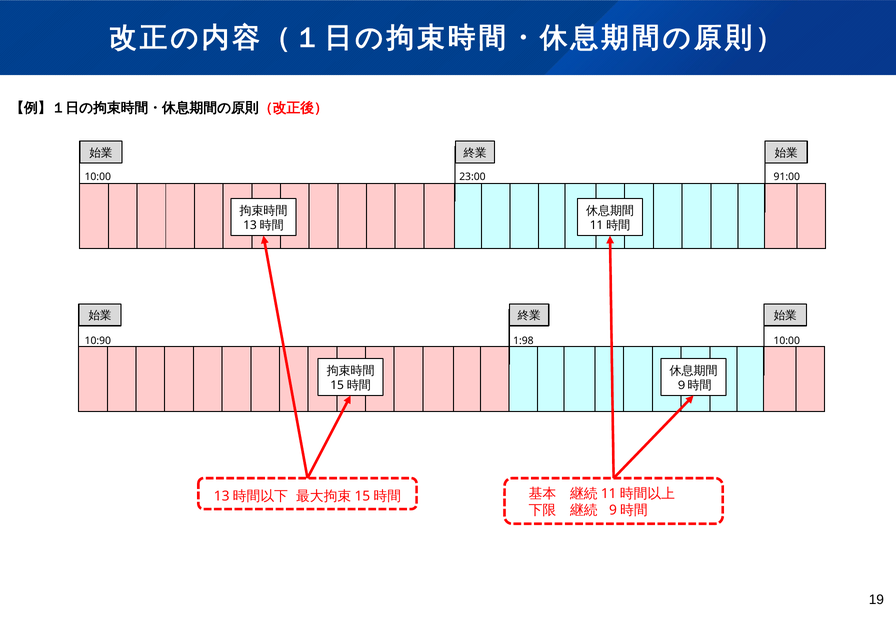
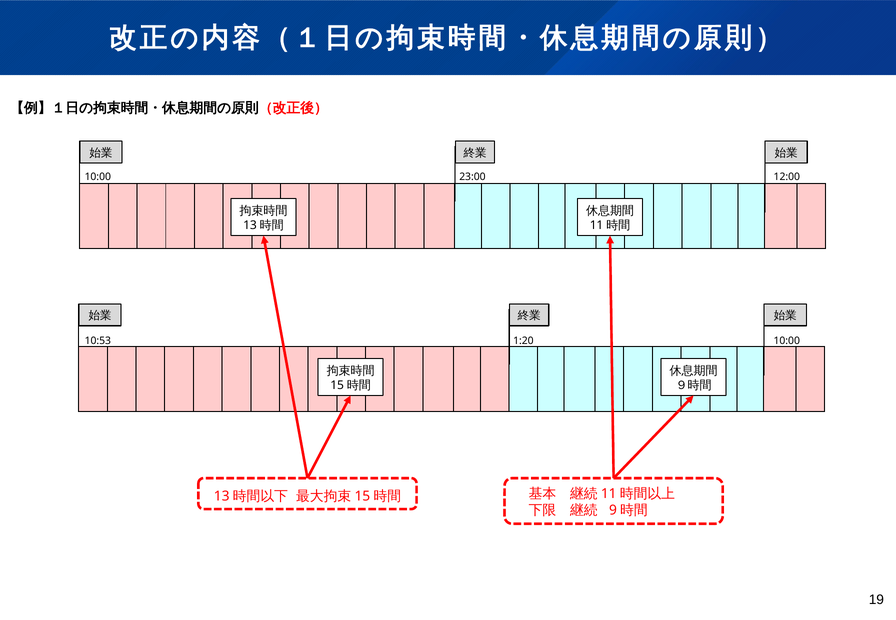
91:00: 91:00 -> 12:00
10:90: 10:90 -> 10:53
1:98: 1:98 -> 1:20
